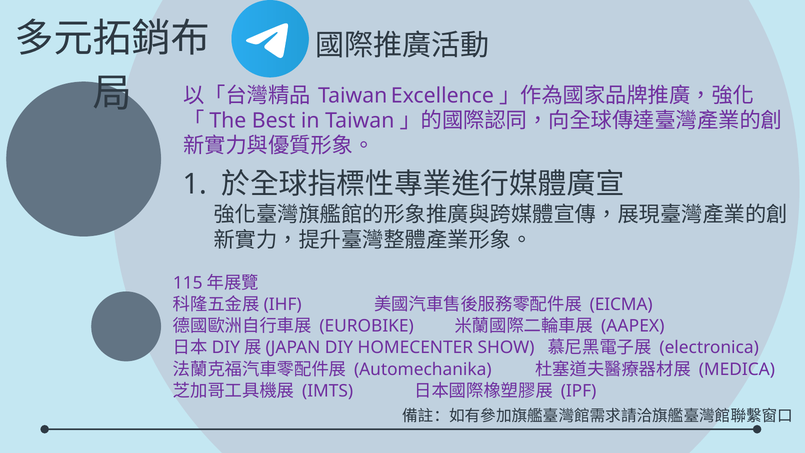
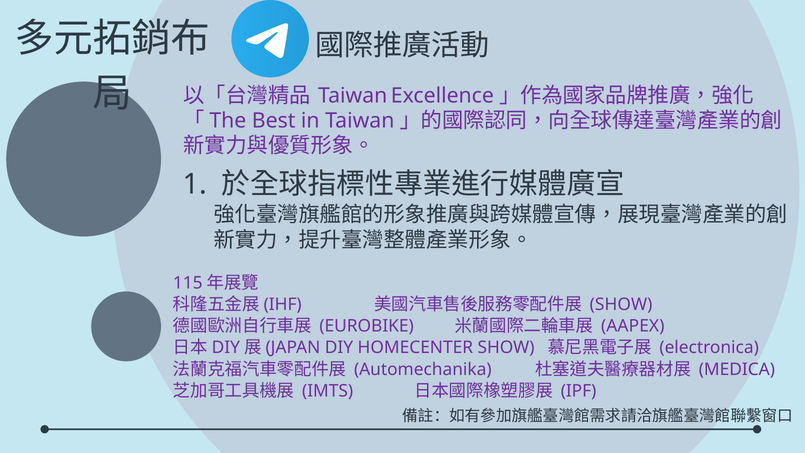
EICMA at (621, 304): EICMA -> SHOW
